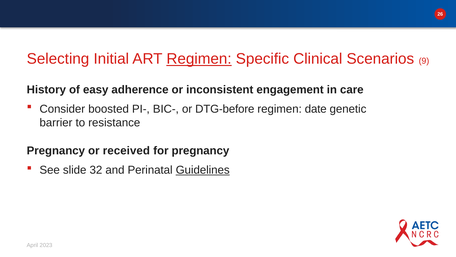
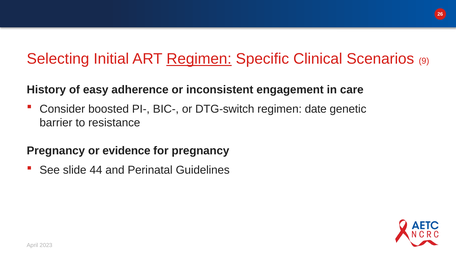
DTG-before: DTG-before -> DTG-switch
received: received -> evidence
32: 32 -> 44
Guidelines underline: present -> none
